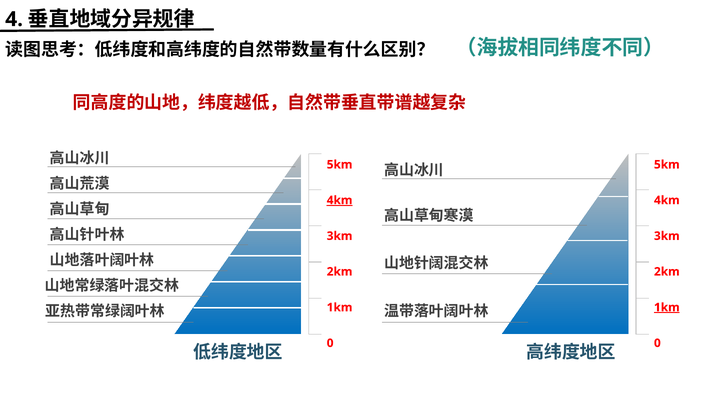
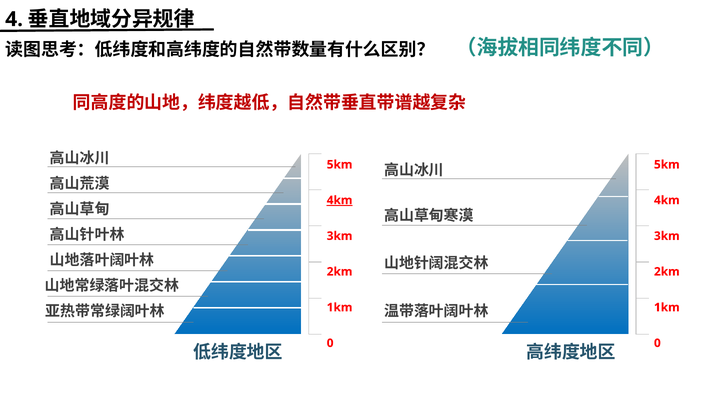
1km at (667, 308) underline: present -> none
